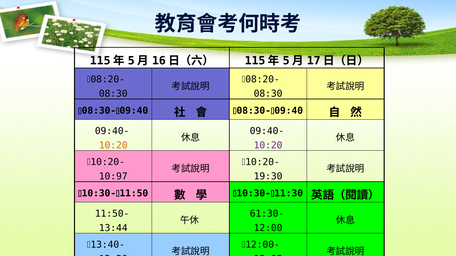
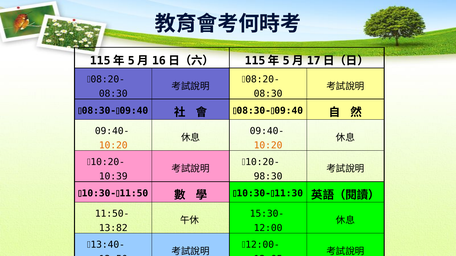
10:20 at (268, 146) colour: purple -> orange
10:97: 10:97 -> 10:39
19:30: 19:30 -> 98:30
61:30-: 61:30- -> 15:30-
13:44: 13:44 -> 13:82
